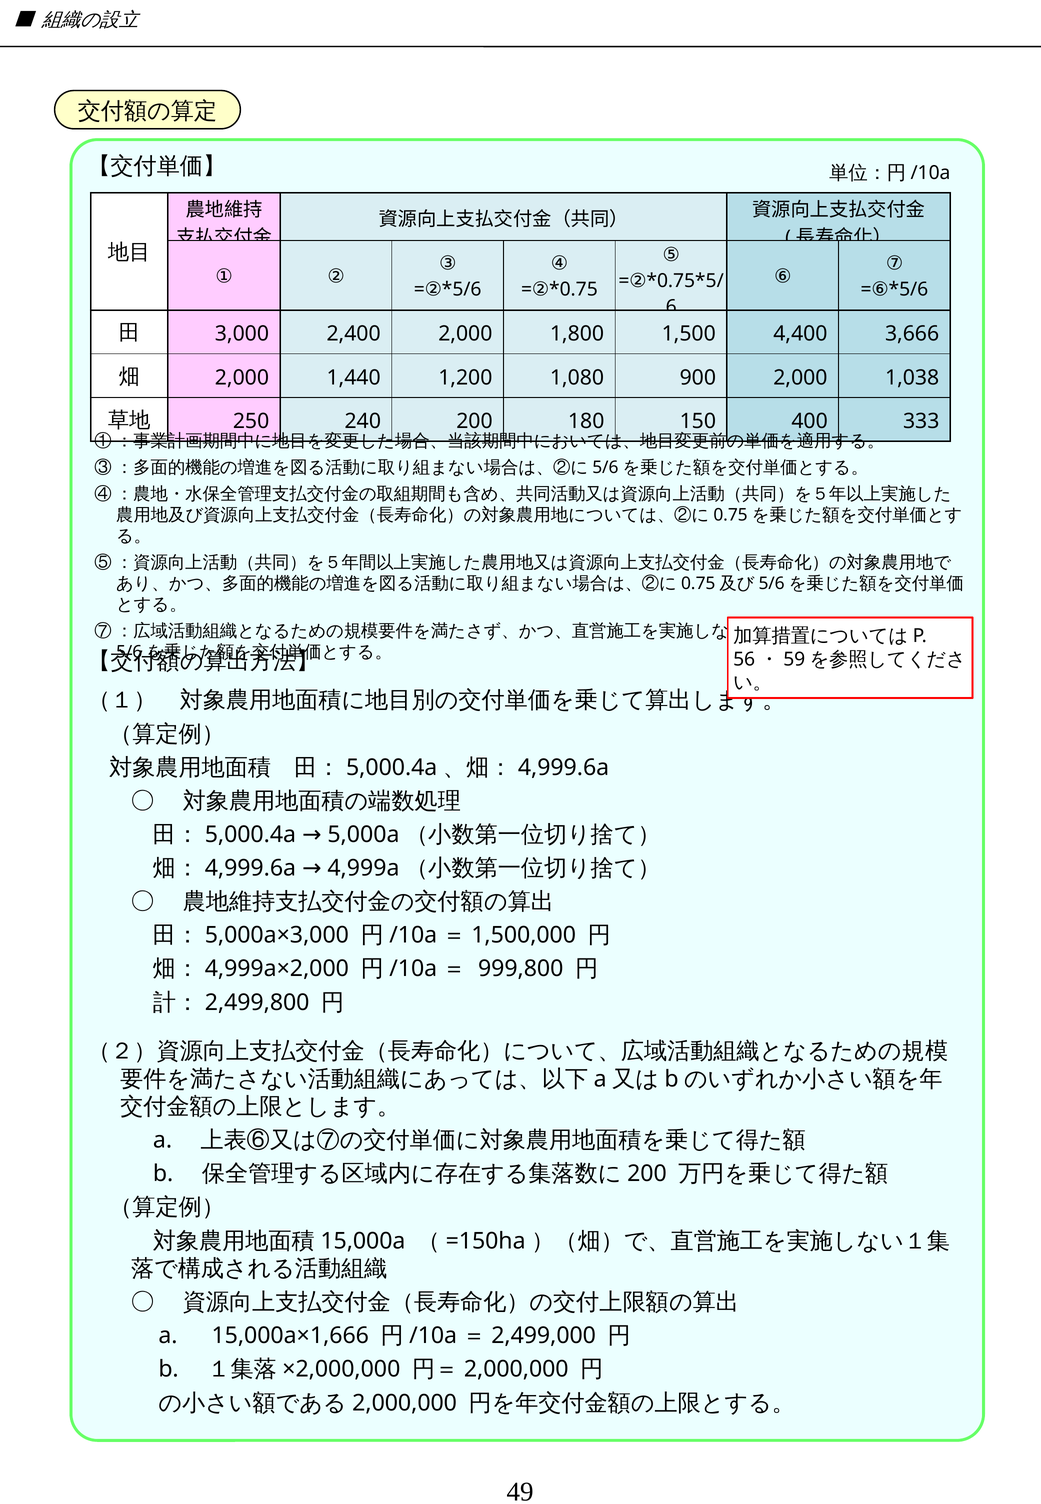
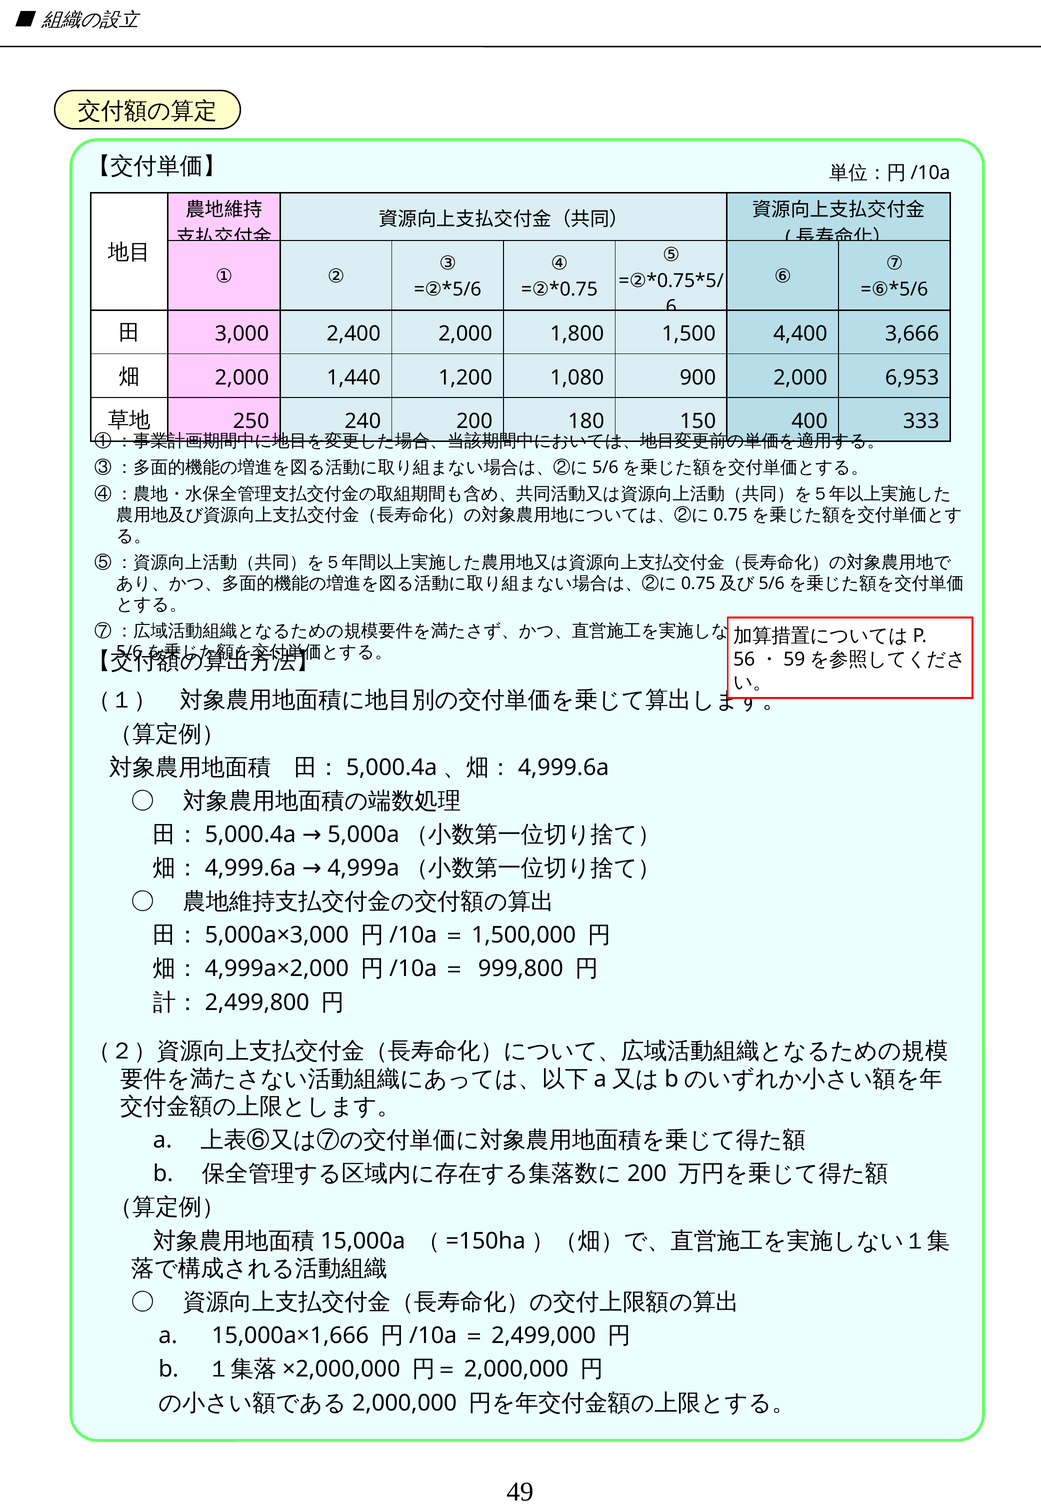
1,038: 1,038 -> 6,953
